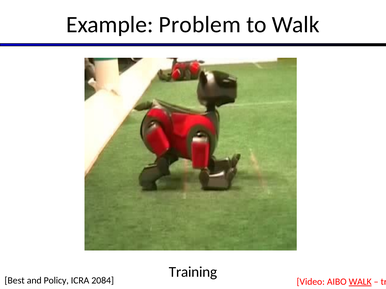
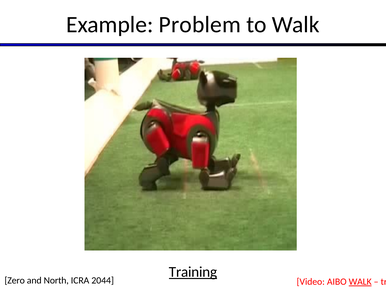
Training at (193, 272) underline: none -> present
Best: Best -> Zero
Policy: Policy -> North
2084: 2084 -> 2044
